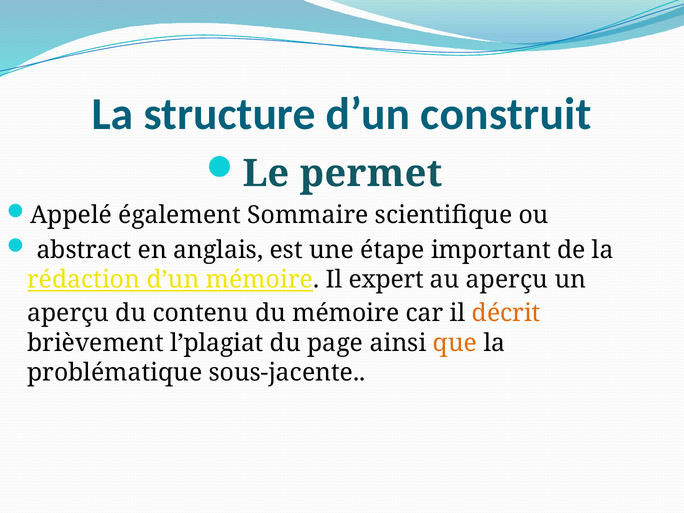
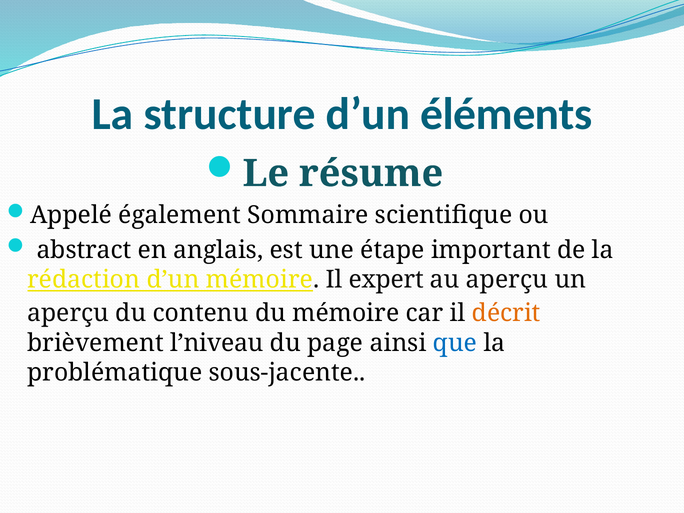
construit: construit -> éléments
permet: permet -> résume
l’plagiat: l’plagiat -> l’niveau
que colour: orange -> blue
